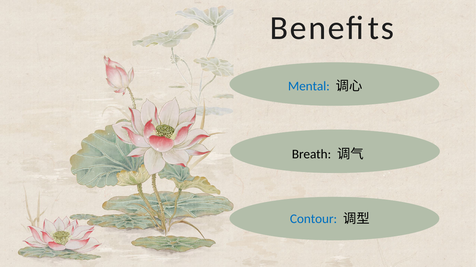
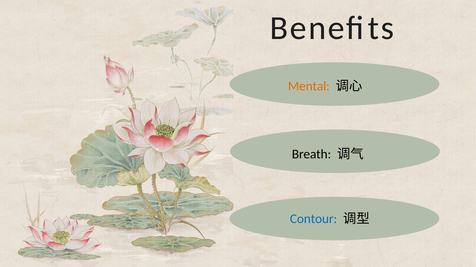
Mental colour: blue -> orange
